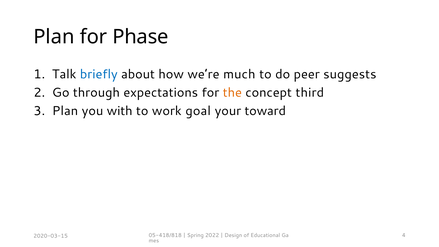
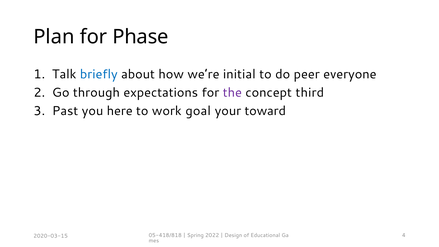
much: much -> initial
suggests: suggests -> everyone
the colour: orange -> purple
Plan at (65, 111): Plan -> Past
with: with -> here
